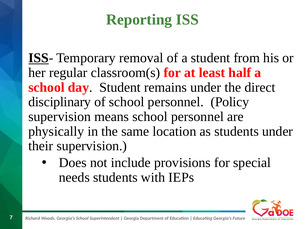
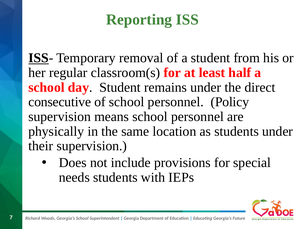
disciplinary: disciplinary -> consecutive
